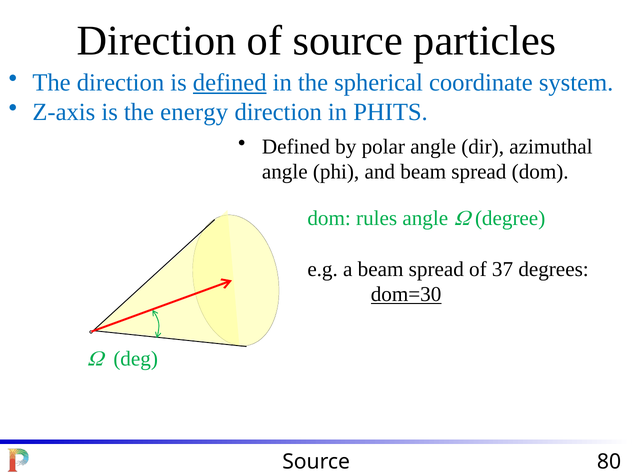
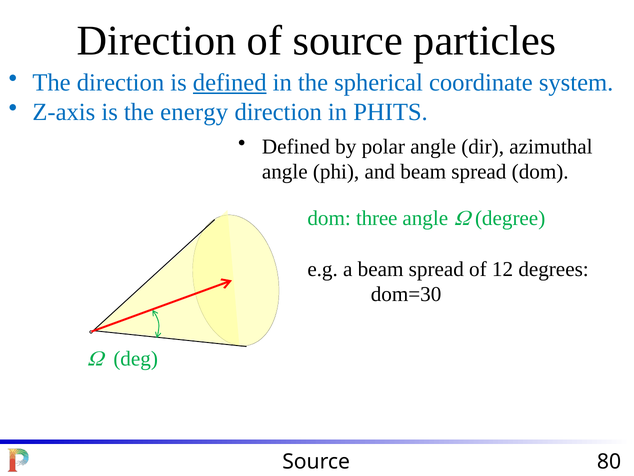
rules: rules -> three
37: 37 -> 12
dom=30 underline: present -> none
